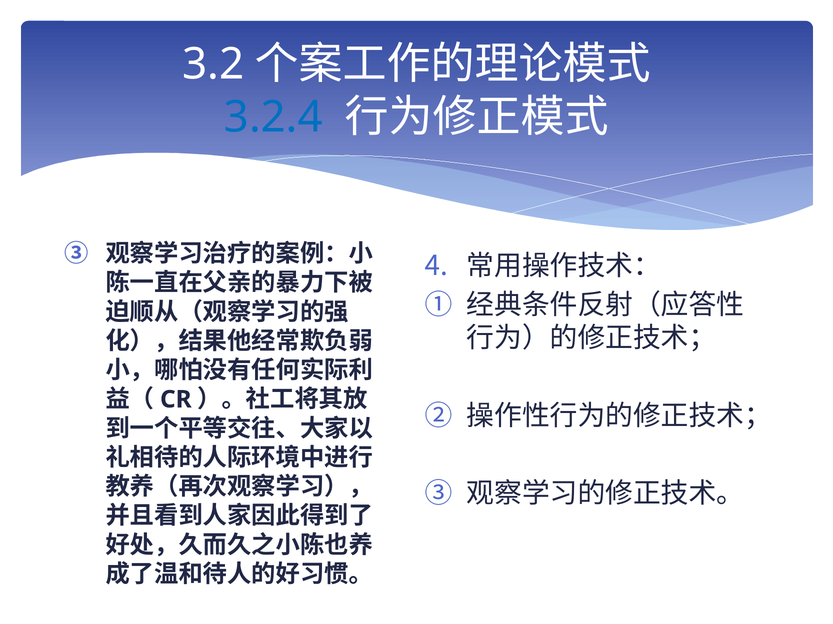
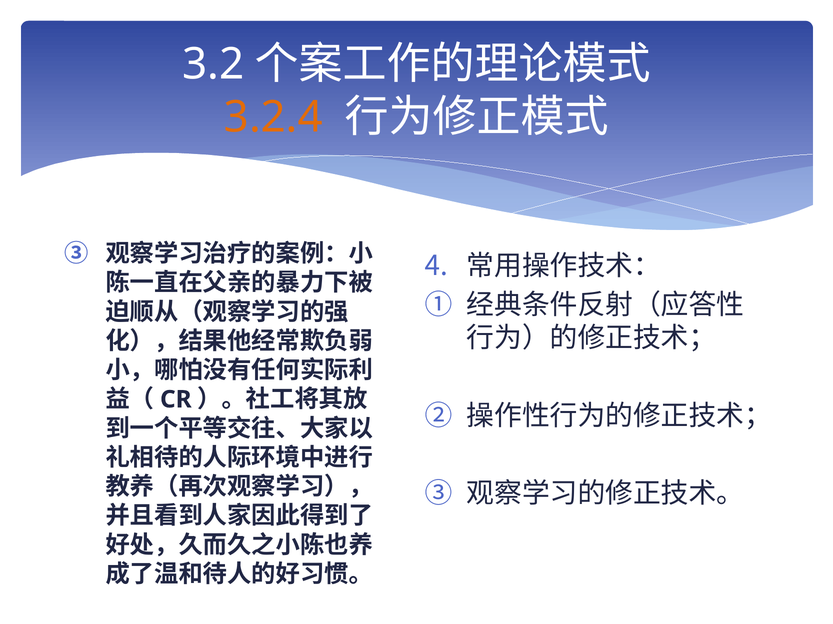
3.2.4 colour: blue -> orange
